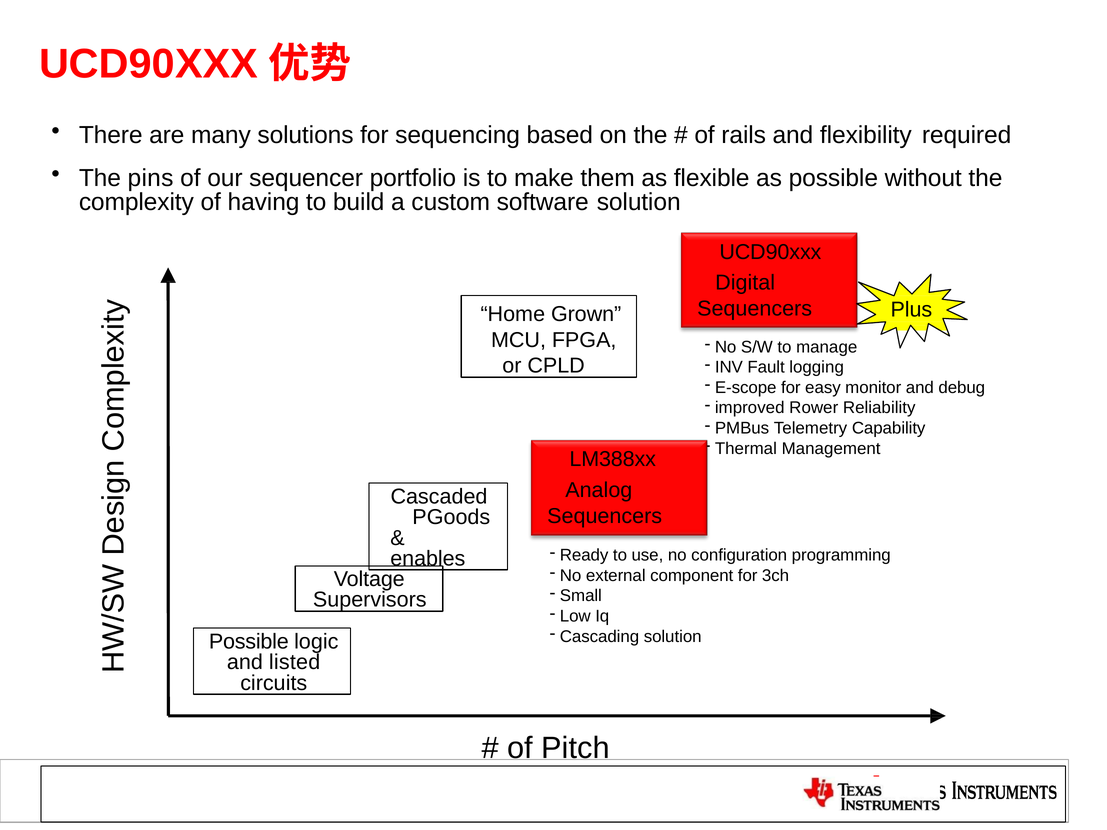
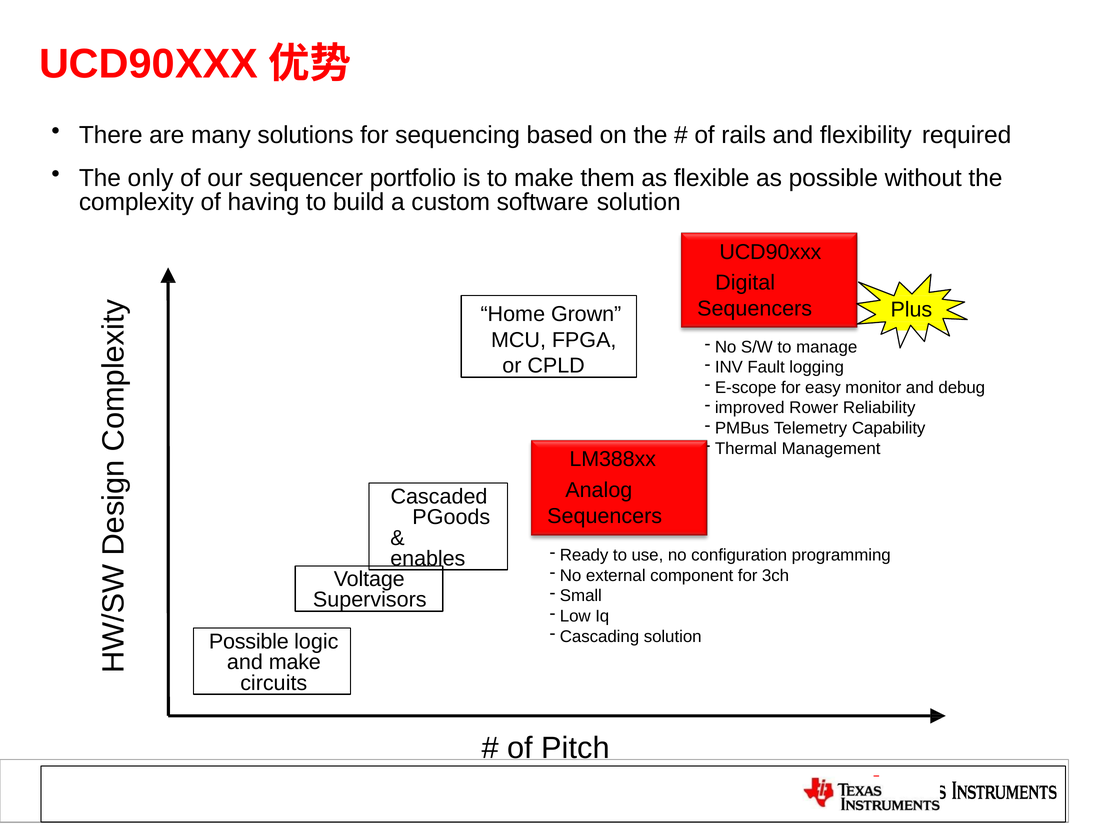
pins: pins -> only
and listed: listed -> make
